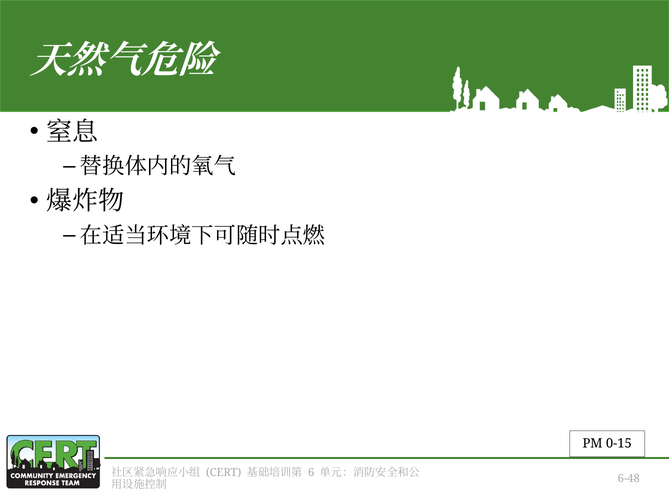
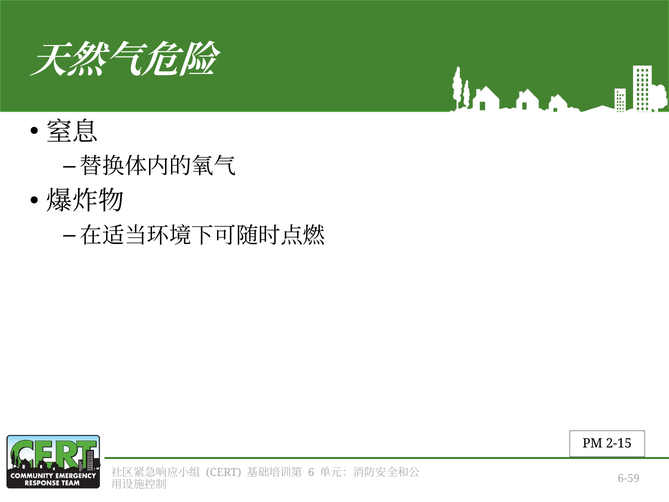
0-15: 0-15 -> 2-15
6-48: 6-48 -> 6-59
